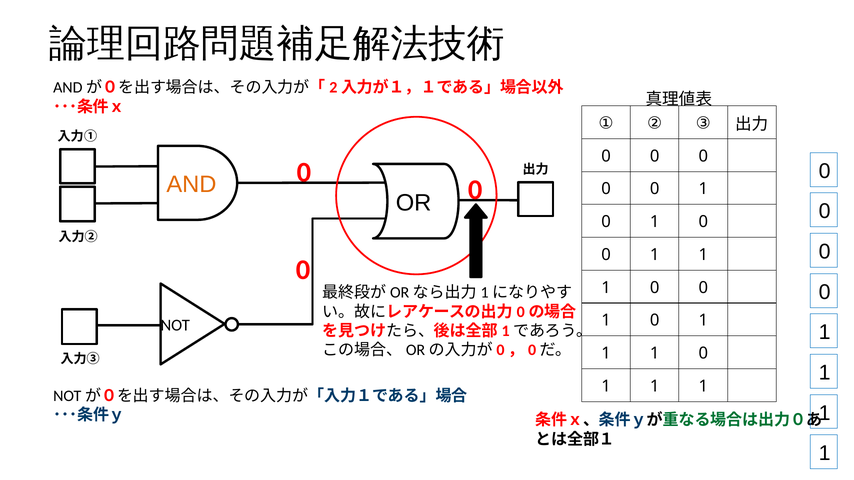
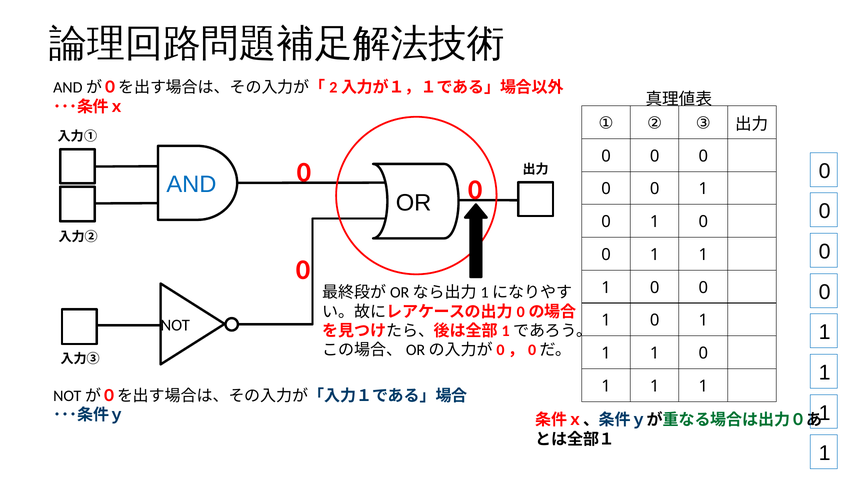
AND colour: orange -> blue
